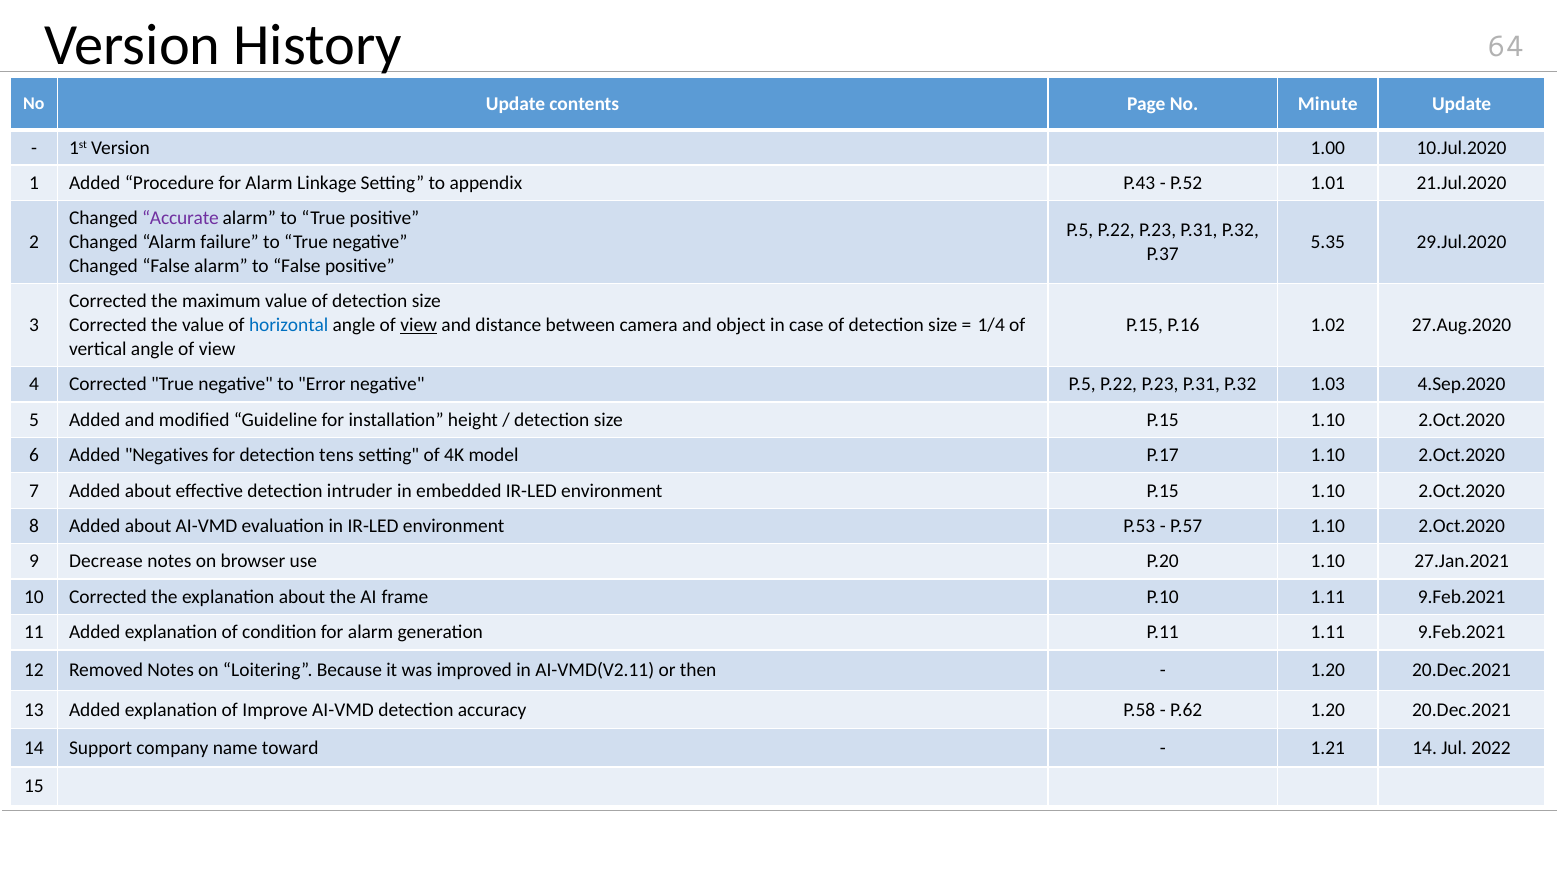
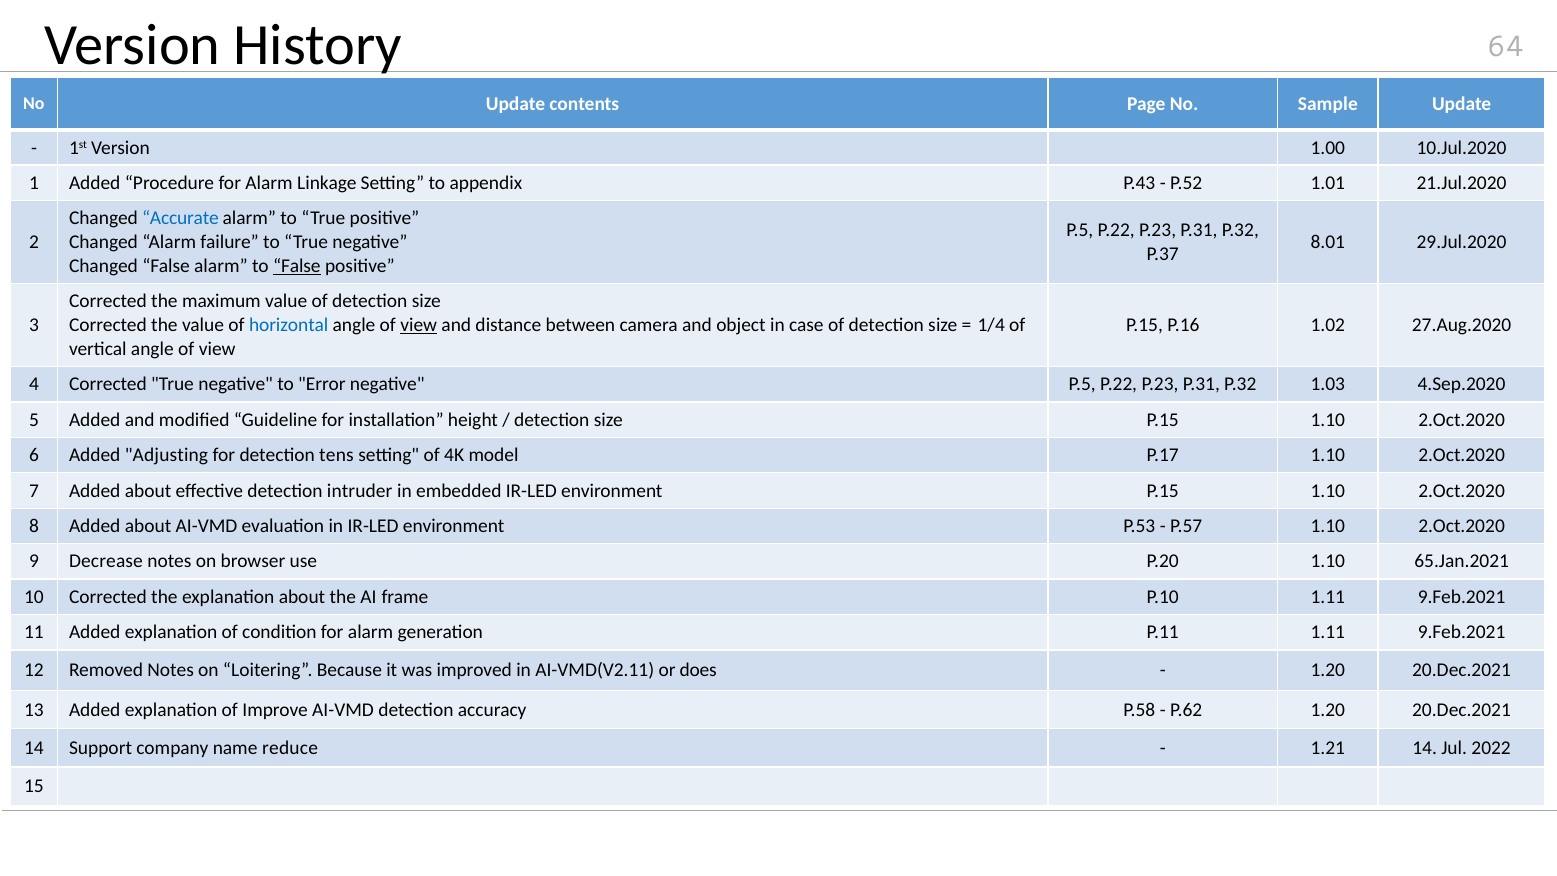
Minute: Minute -> Sample
Accurate colour: purple -> blue
5.35: 5.35 -> 8.01
False at (297, 266) underline: none -> present
Negatives: Negatives -> Adjusting
27.Jan.2021: 27.Jan.2021 -> 65.Jan.2021
then: then -> does
toward: toward -> reduce
